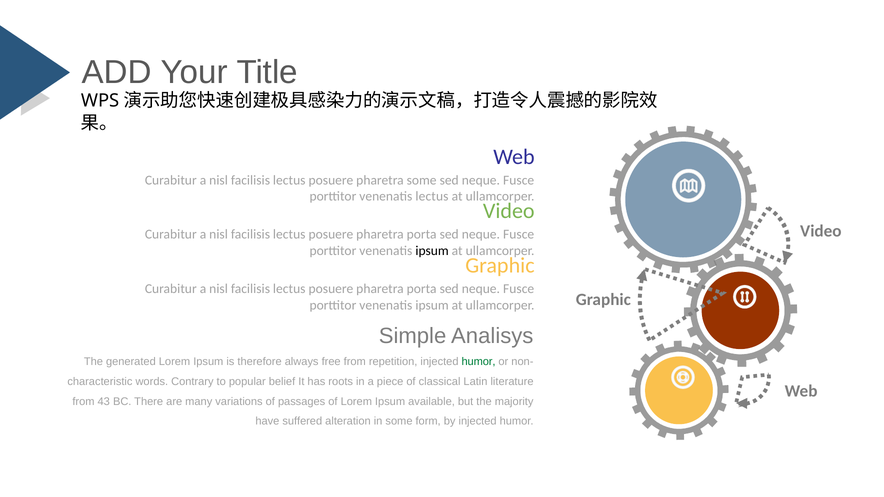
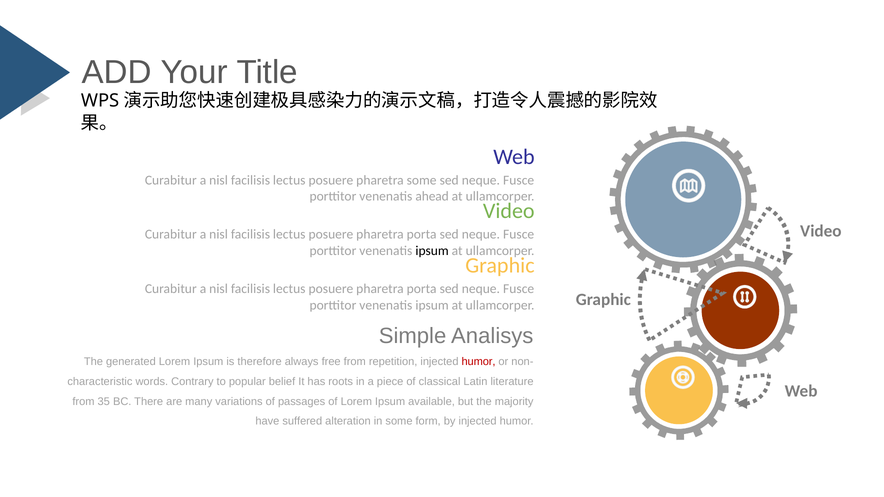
venenatis lectus: lectus -> ahead
humor at (479, 362) colour: green -> red
43: 43 -> 35
